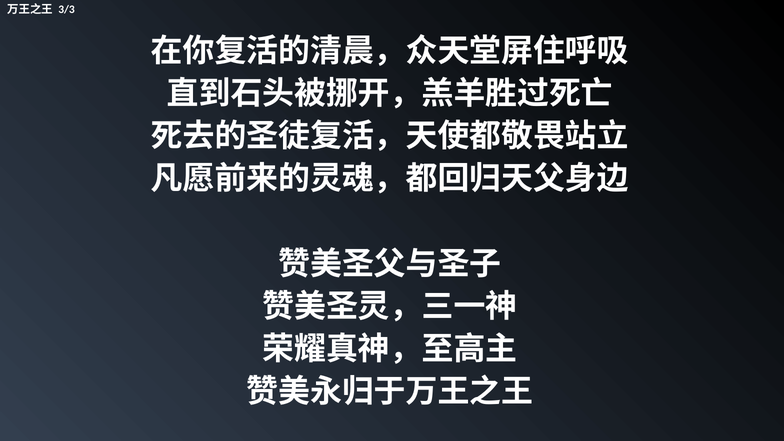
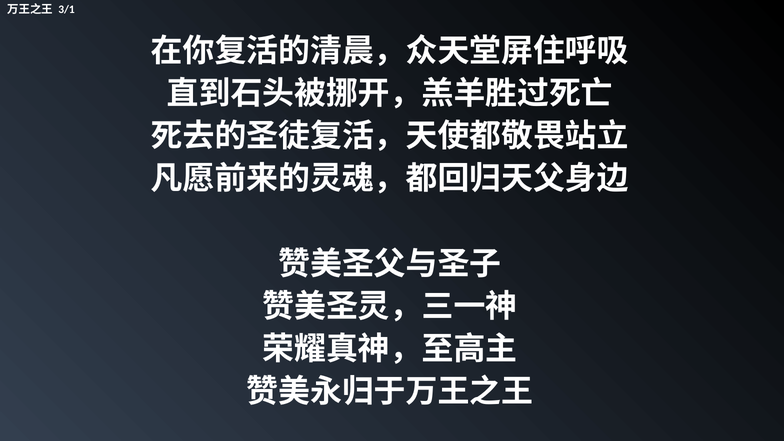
3/3: 3/3 -> 3/1
